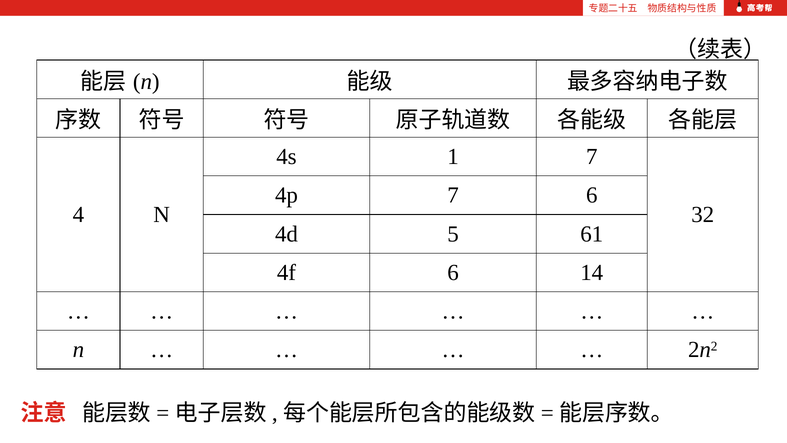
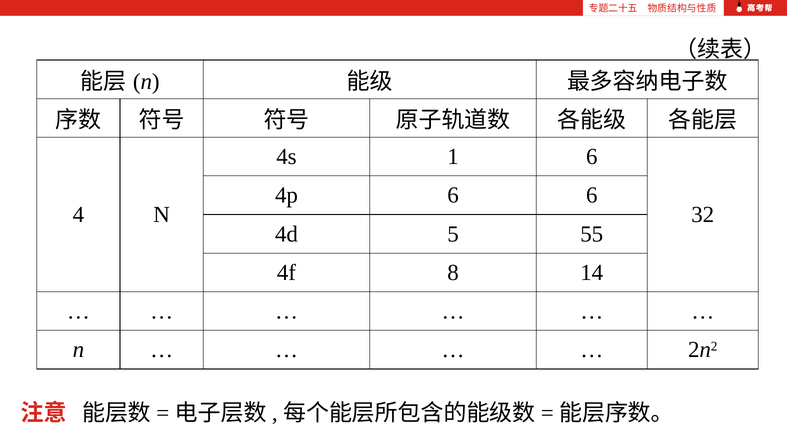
1 7: 7 -> 6
4p 7: 7 -> 6
61: 61 -> 55
4f 6: 6 -> 8
